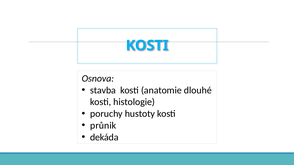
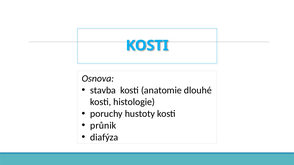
dekáda: dekáda -> diafýza
